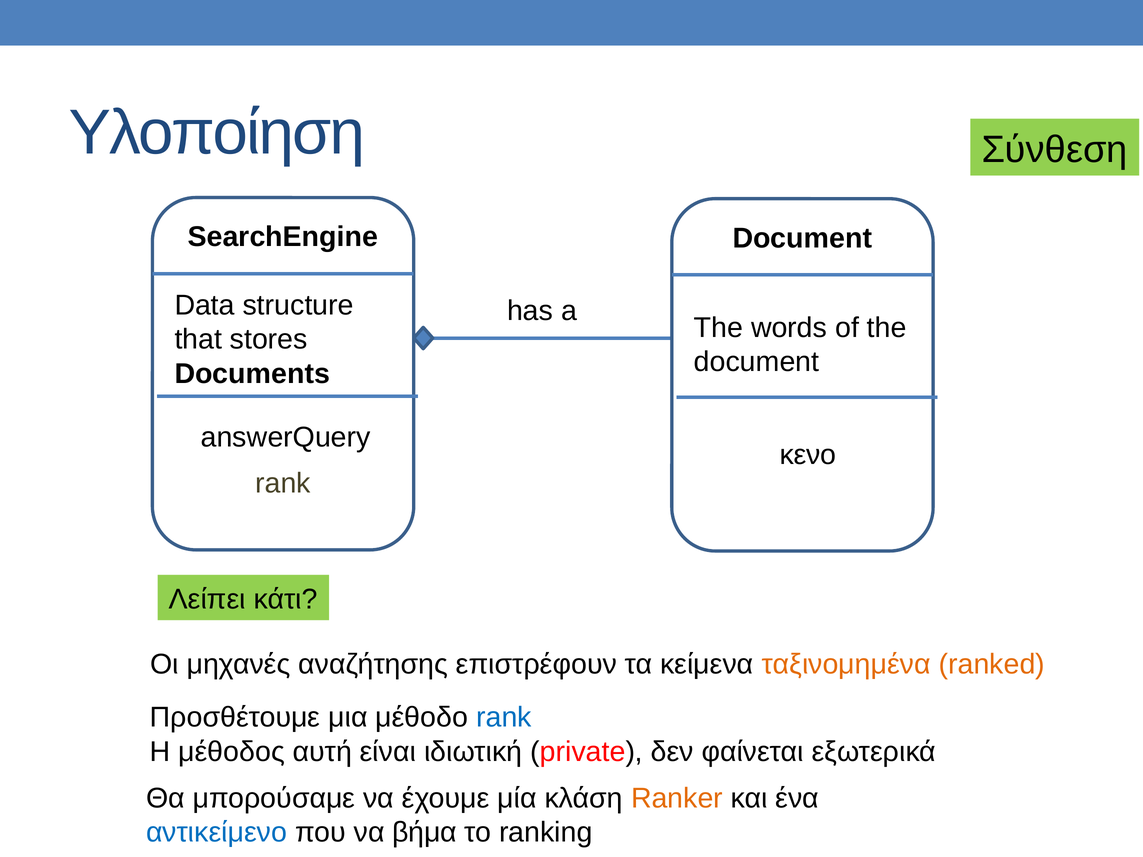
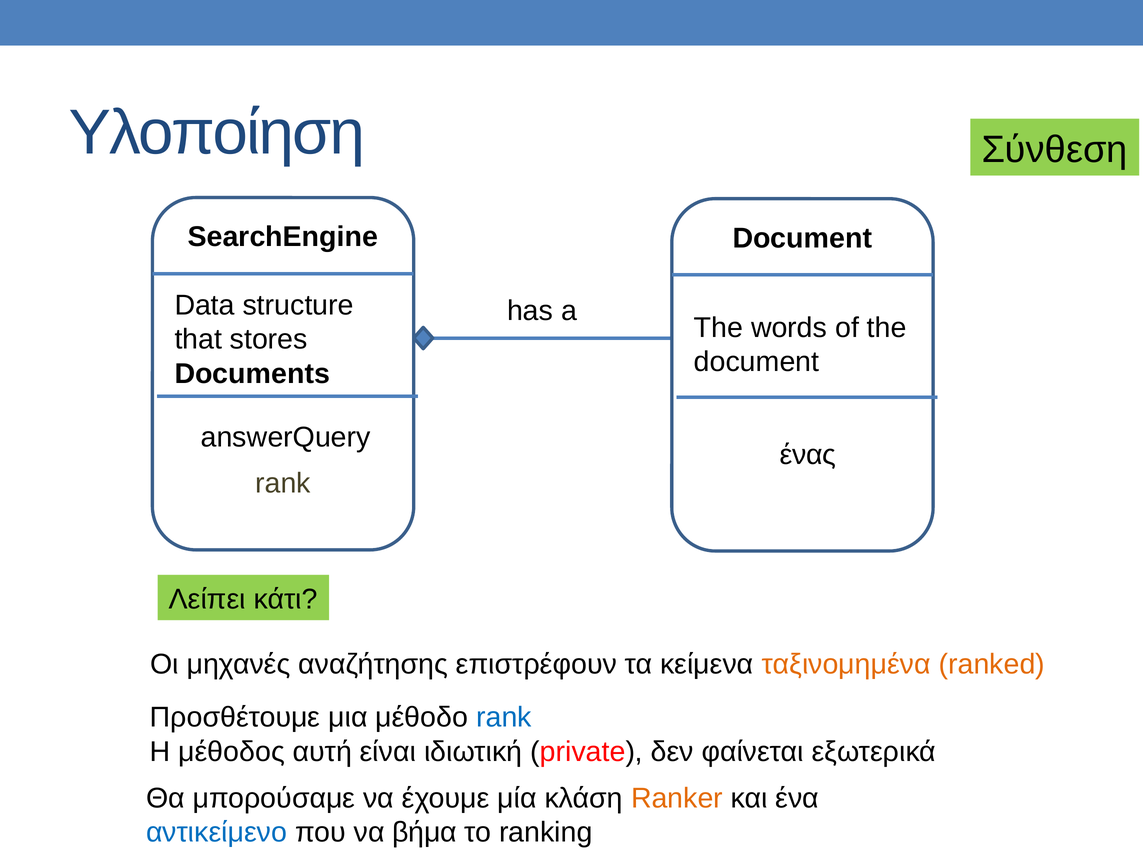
κενο: κενο -> ένας
